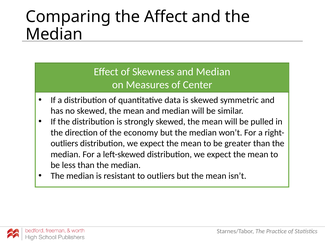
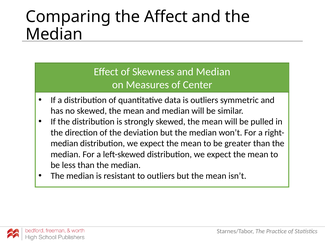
is skewed: skewed -> outliers
economy: economy -> deviation
outliers at (64, 143): outliers -> median
